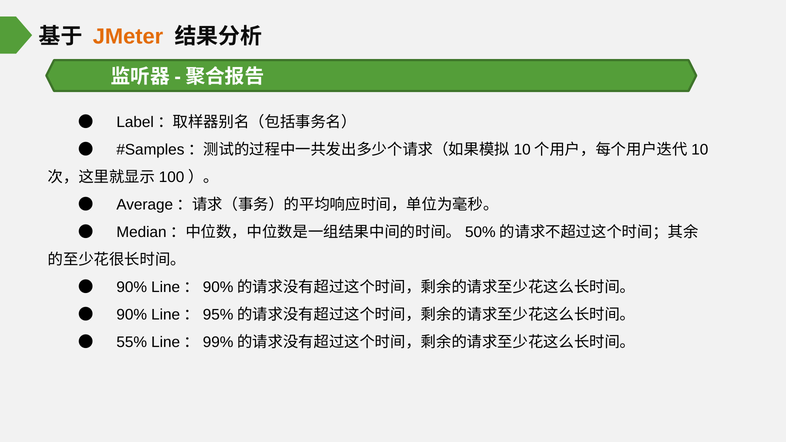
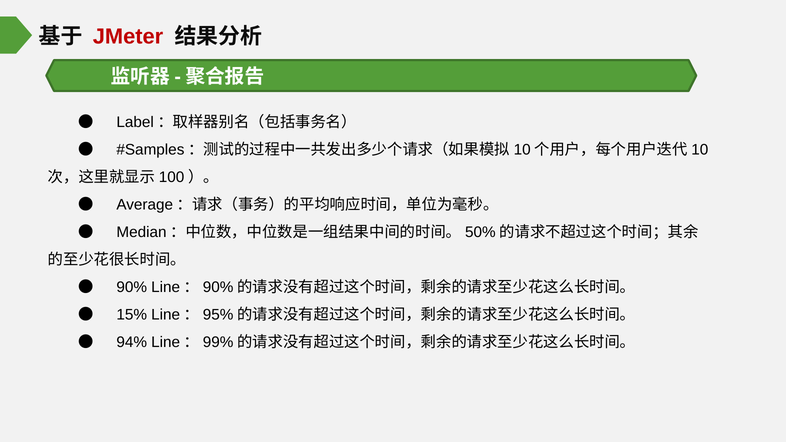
JMeter colour: orange -> red
90% at (132, 315): 90% -> 15%
55%: 55% -> 94%
